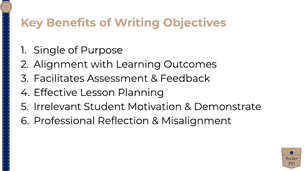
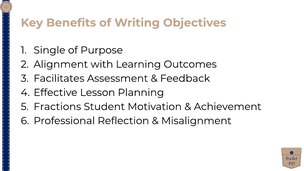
Irrelevant: Irrelevant -> Fractions
Demonstrate: Demonstrate -> Achievement
